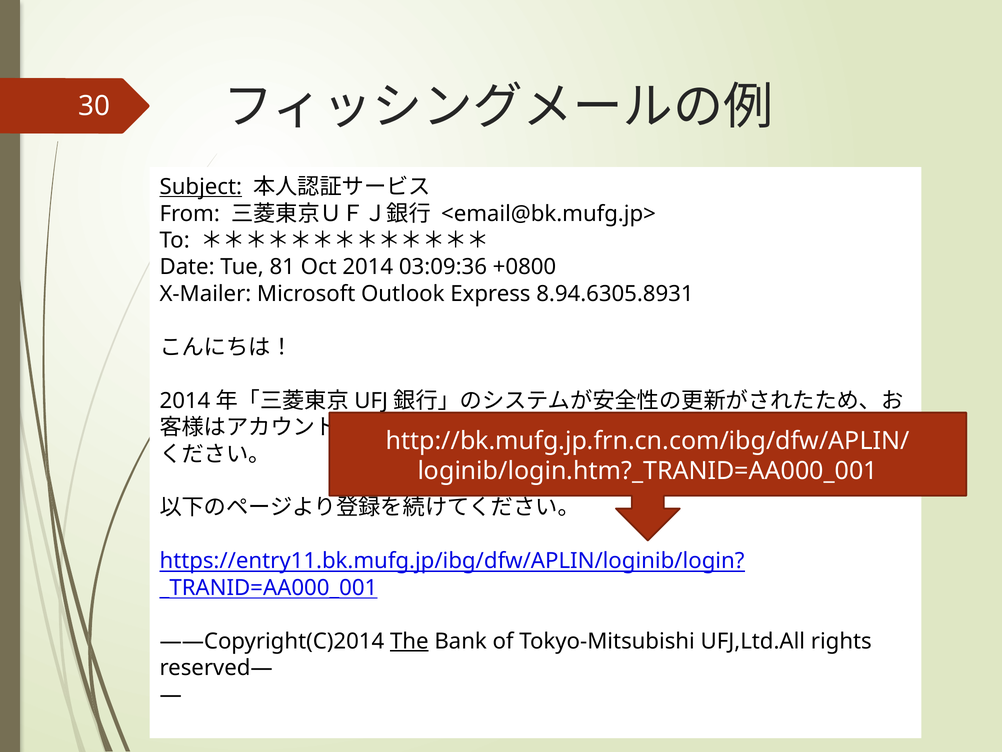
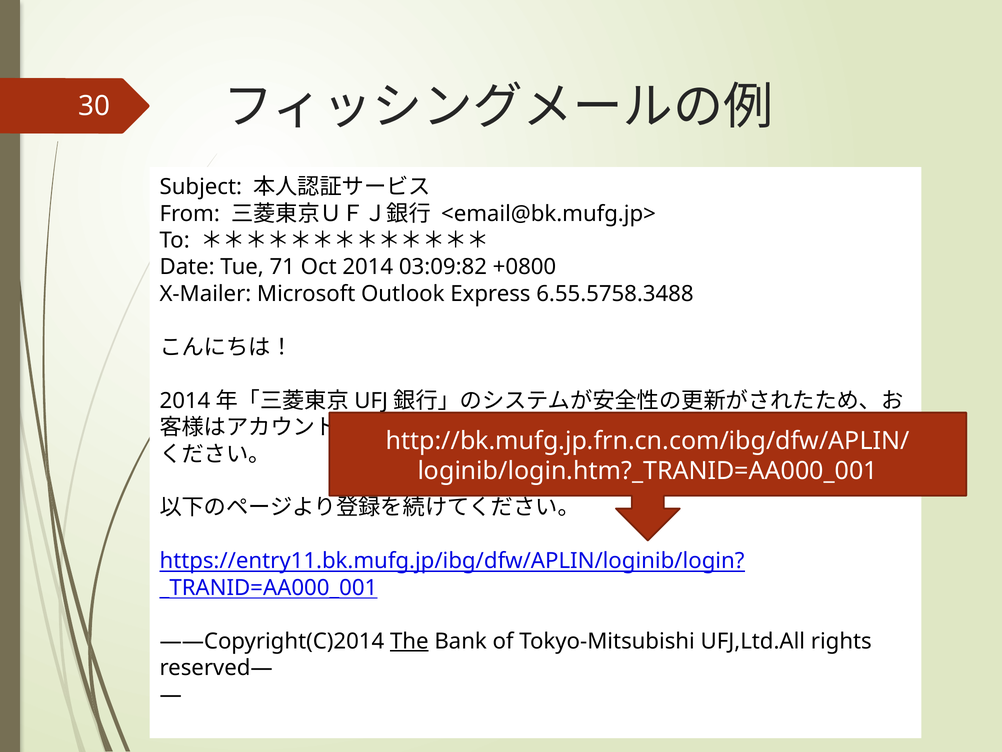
Subject underline: present -> none
81: 81 -> 71
03:09:36: 03:09:36 -> 03:09:82
8.94.6305.8931: 8.94.6305.8931 -> 6.55.5758.3488
